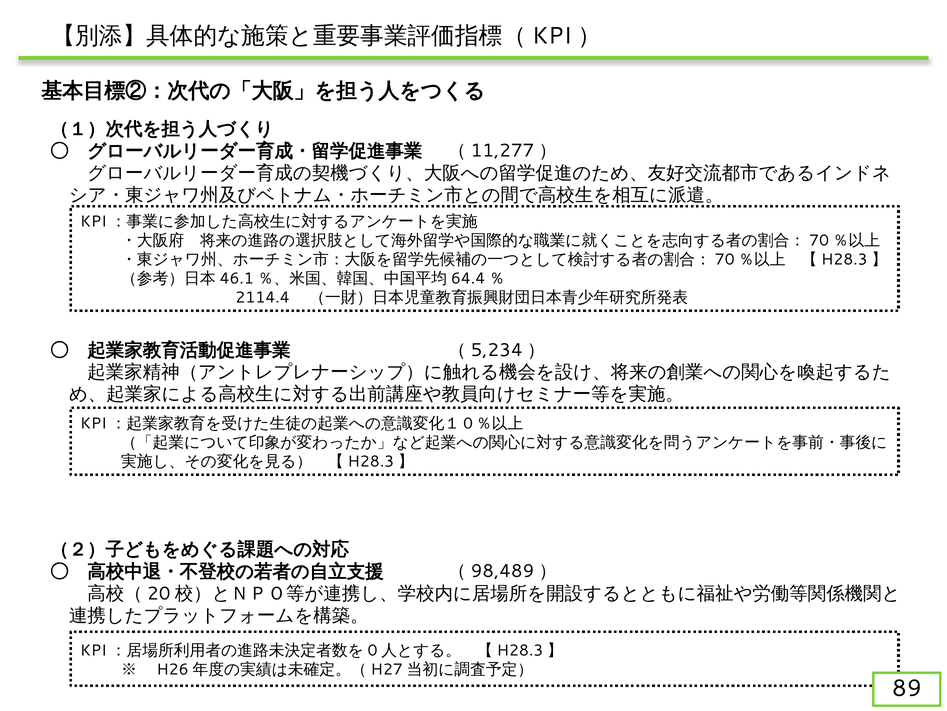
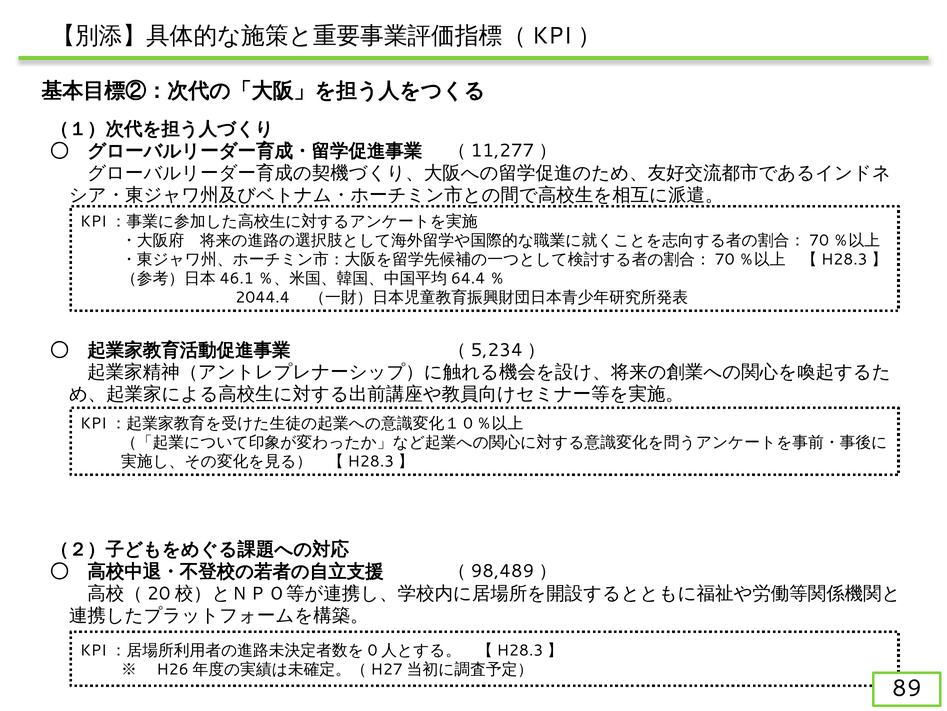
2114.4: 2114.4 -> 2044.4
